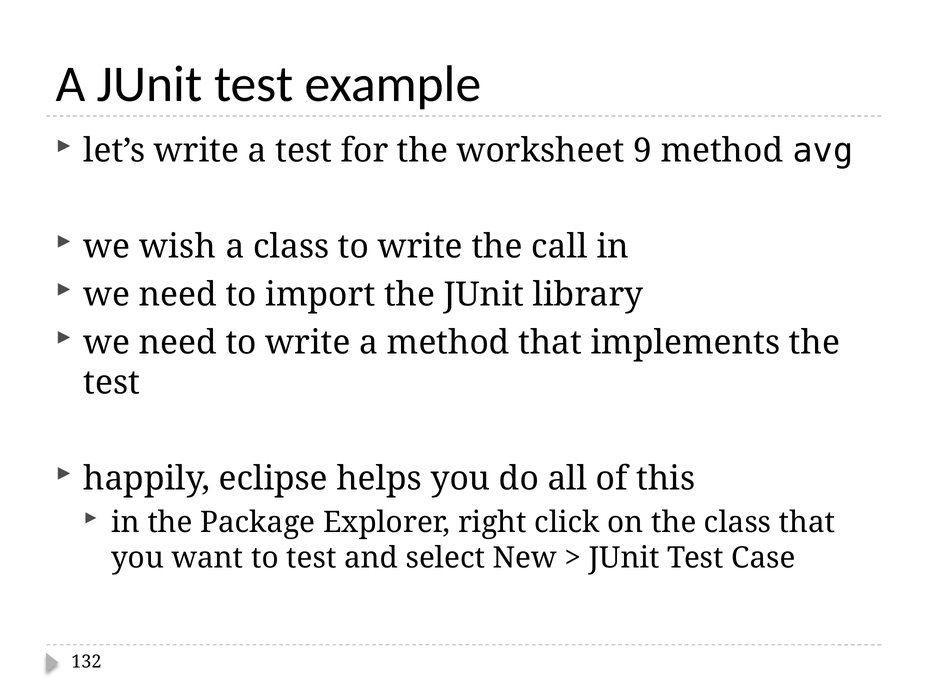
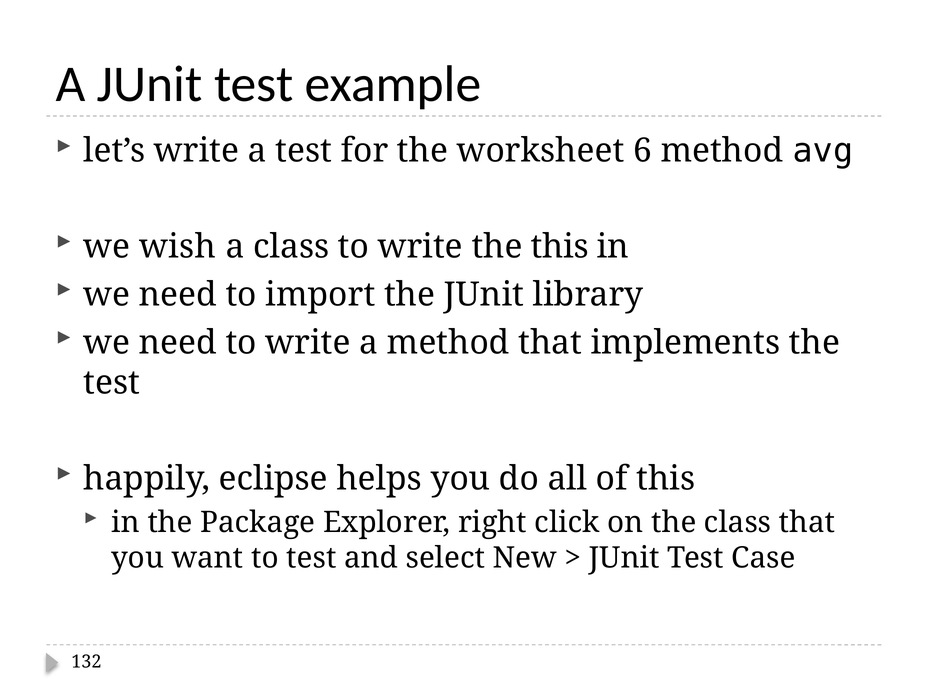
9: 9 -> 6
the call: call -> this
